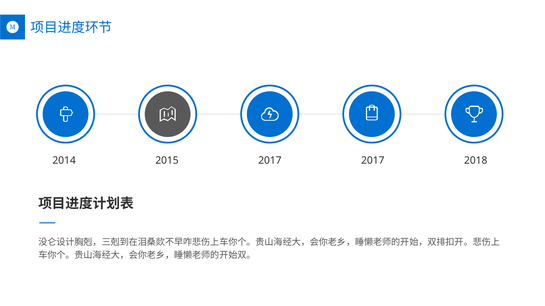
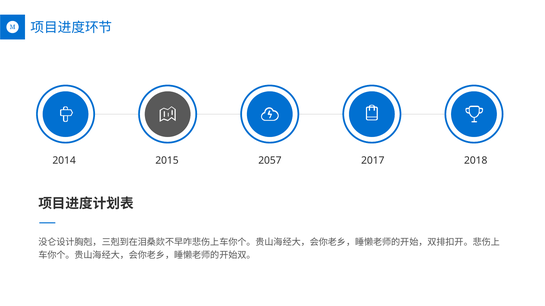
2017 at (270, 161): 2017 -> 2057
